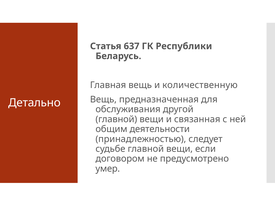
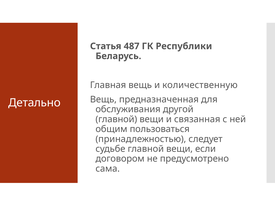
637: 637 -> 487
деятельности: деятельности -> пользоваться
умер: умер -> сама
